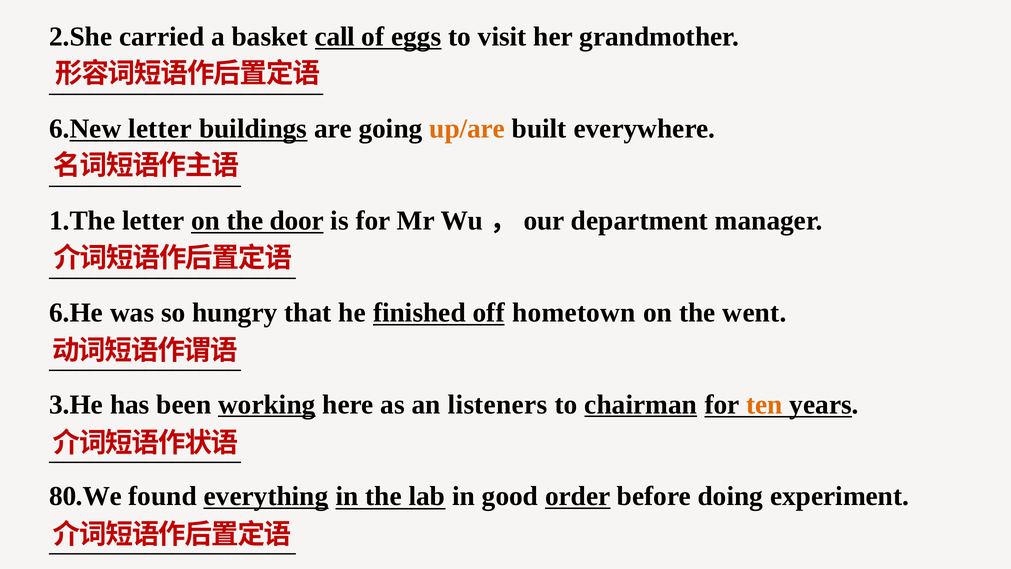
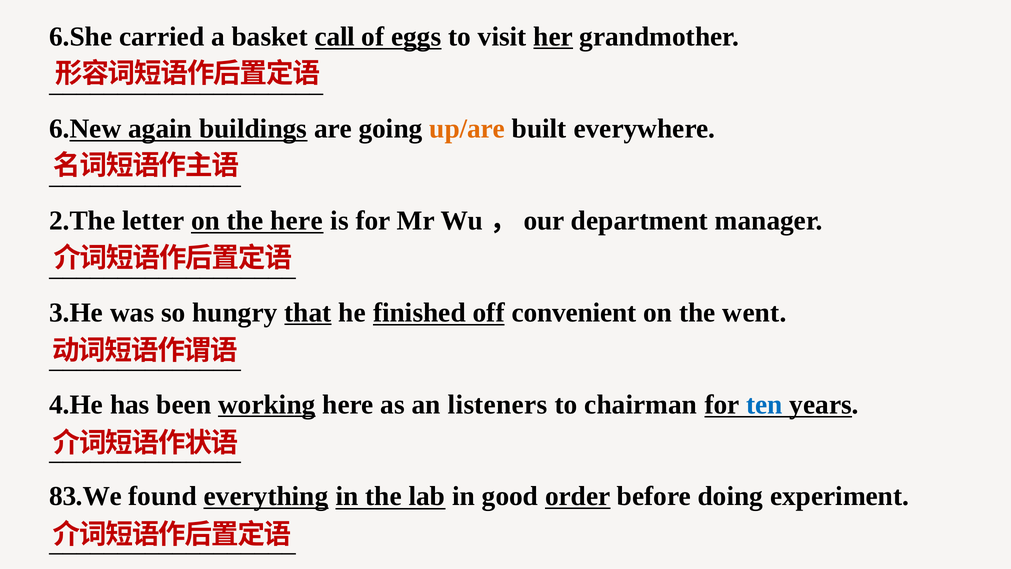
2.She: 2.She -> 6.She
her underline: none -> present
6.New letter: letter -> again
1.The: 1.The -> 2.The
the door: door -> here
6.He: 6.He -> 3.He
that underline: none -> present
hometown: hometown -> convenient
3.He: 3.He -> 4.He
chairman underline: present -> none
ten colour: orange -> blue
80.We: 80.We -> 83.We
